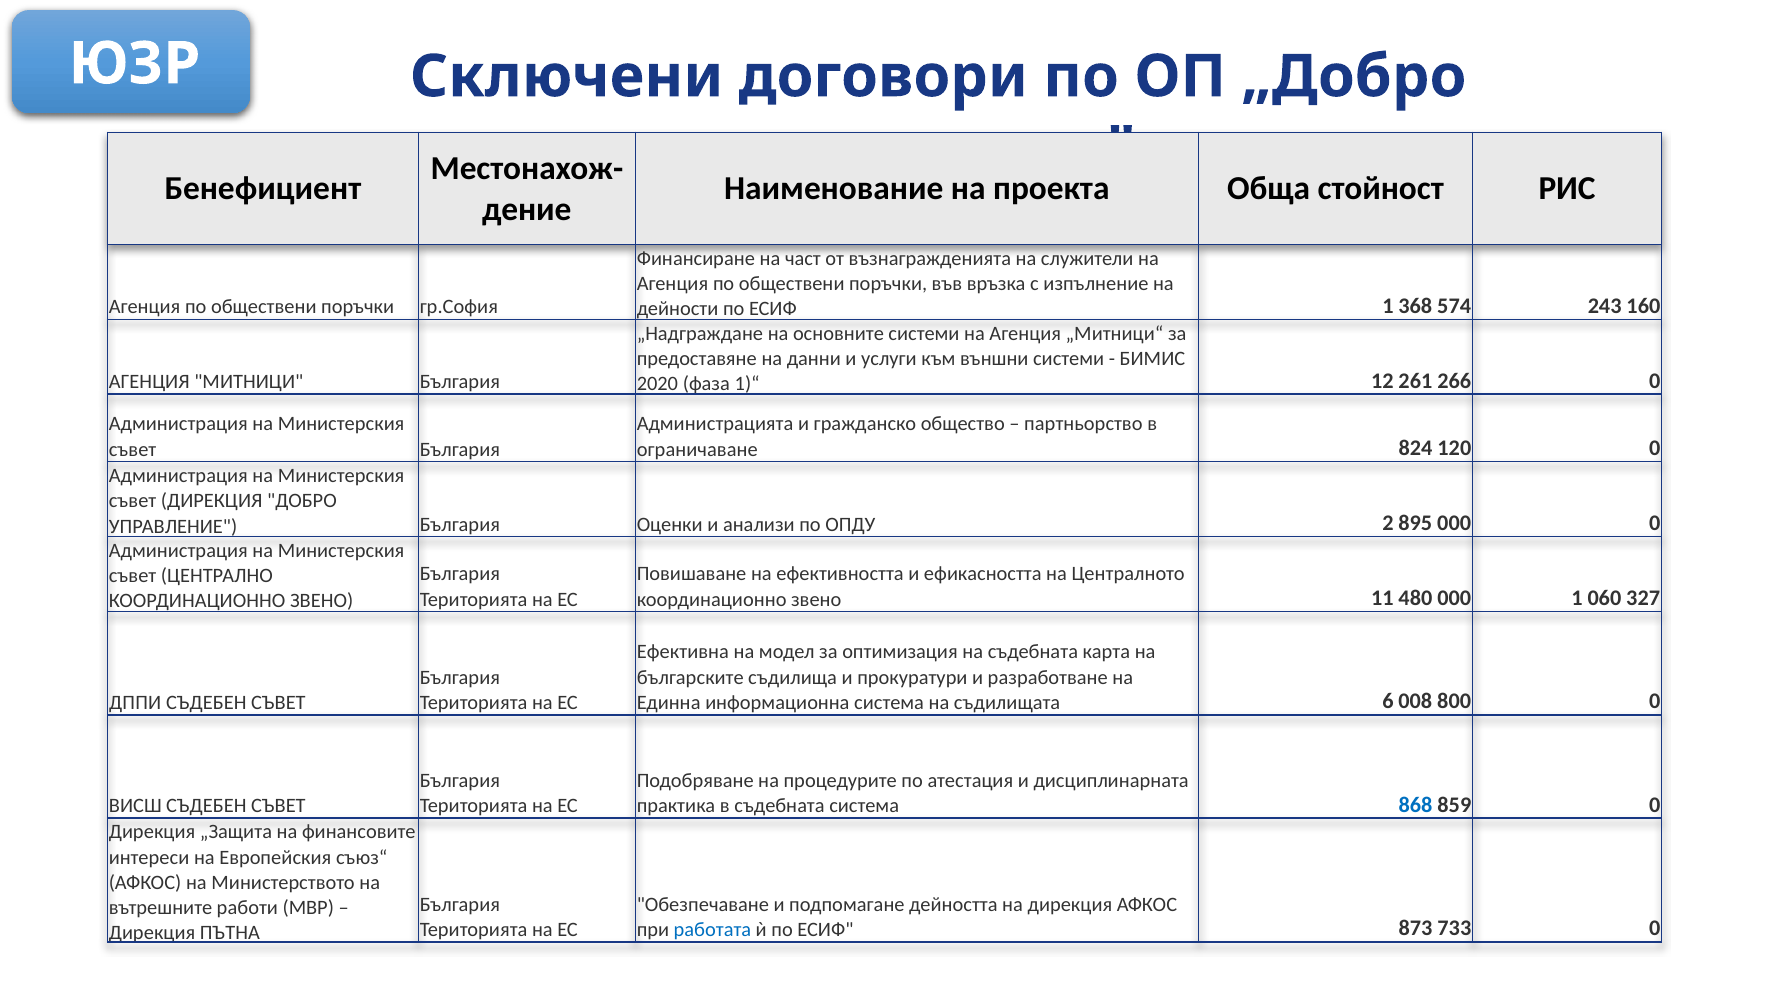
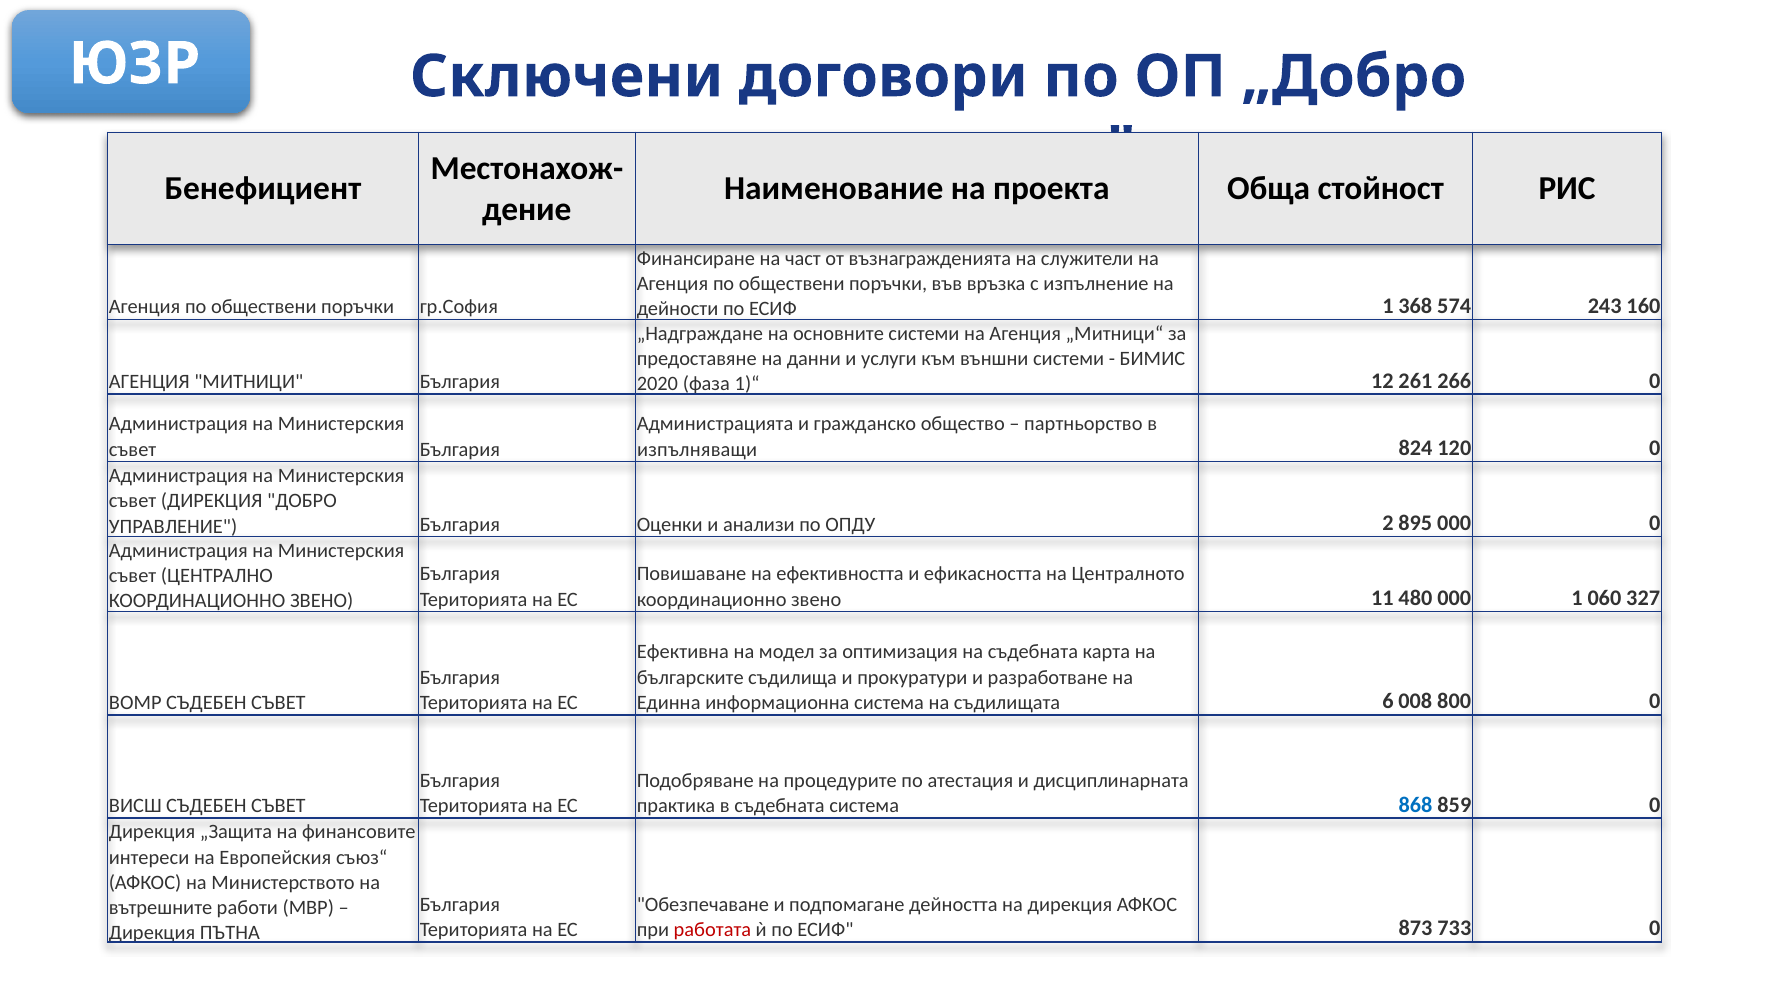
ограничаване: ограничаване -> изпълняващи
ДППИ: ДППИ -> ВОМР
работата colour: blue -> red
